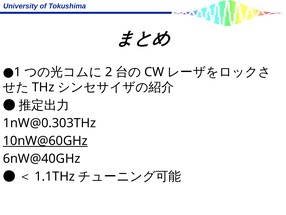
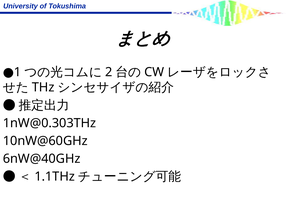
10nW@60GHz underline: present -> none
